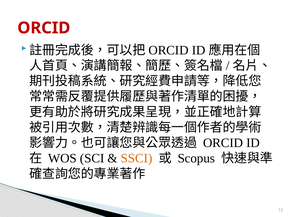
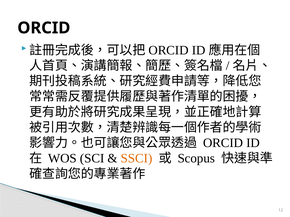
ORCID at (44, 28) colour: red -> black
